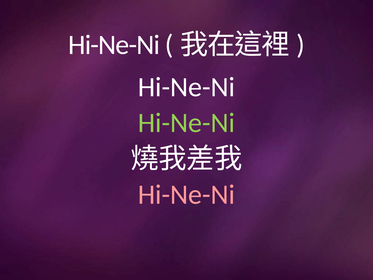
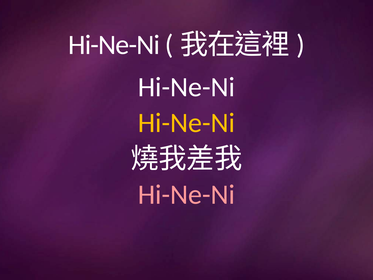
Hi-Ne-Ni at (186, 123) colour: light green -> yellow
